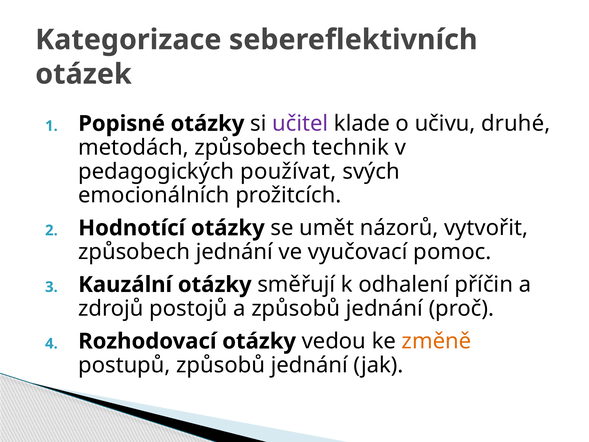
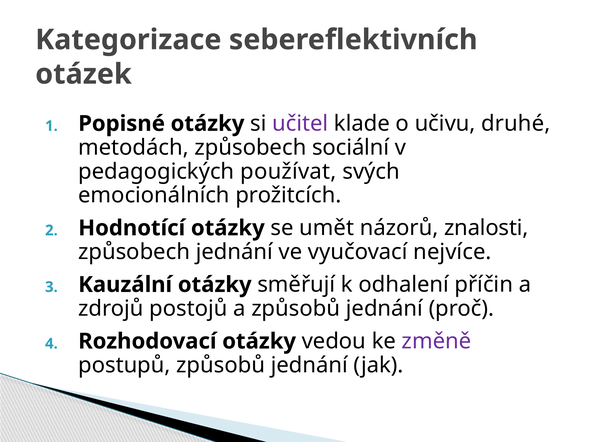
technik: technik -> sociální
vytvořit: vytvořit -> znalosti
pomoc: pomoc -> nejvíce
změně colour: orange -> purple
